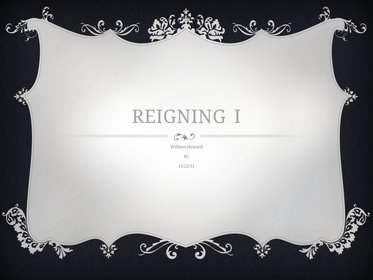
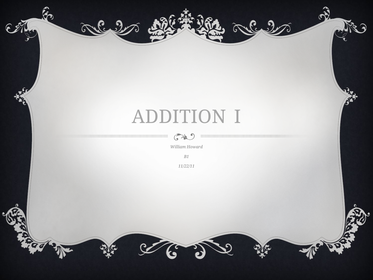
REIGNING: REIGNING -> ADDITION
